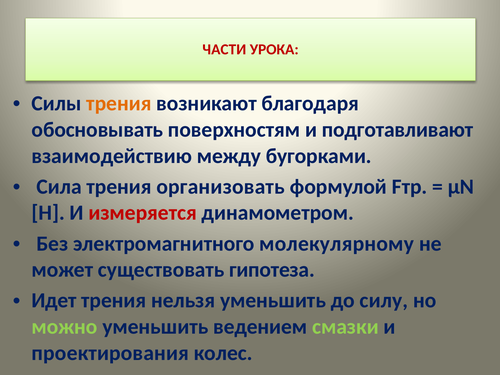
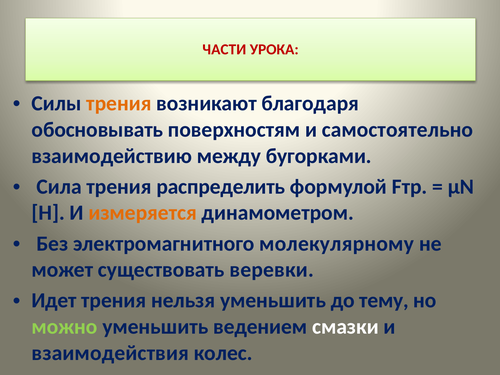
подготавливают: подготавливают -> самостоятельно
организовать: организовать -> распределить
измеряется colour: red -> orange
гипотеза: гипотеза -> веревки
силу: силу -> тему
смазки colour: light green -> white
проектирования: проектирования -> взаимодействия
